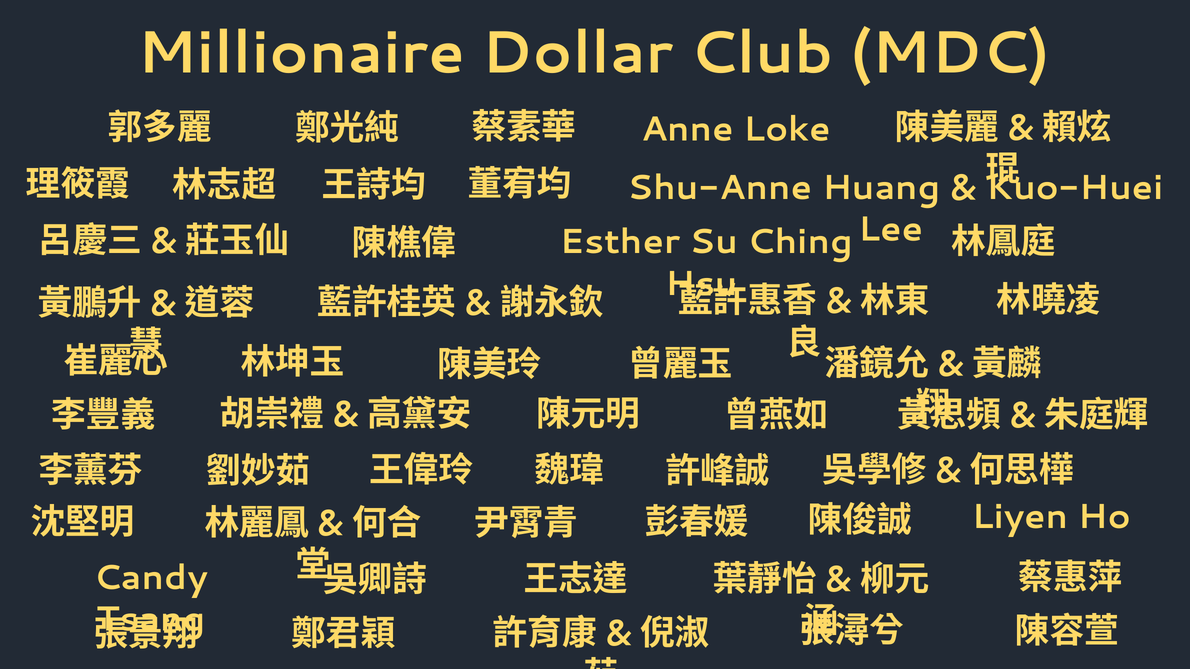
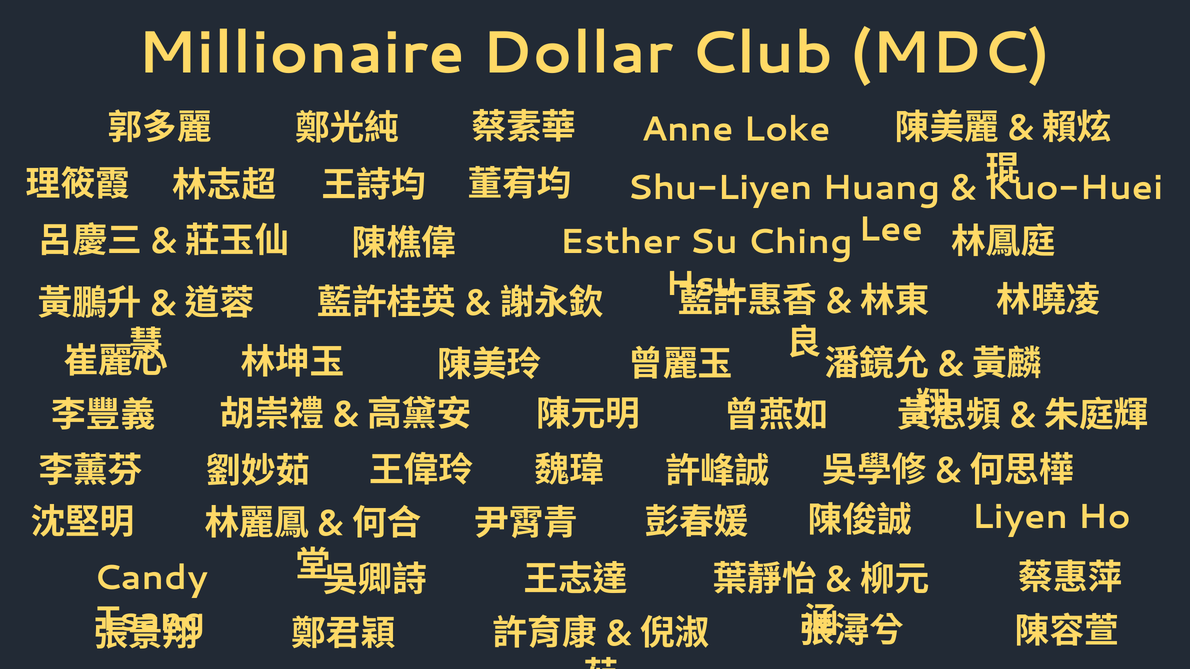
Shu-Anne: Shu-Anne -> Shu-Liyen
